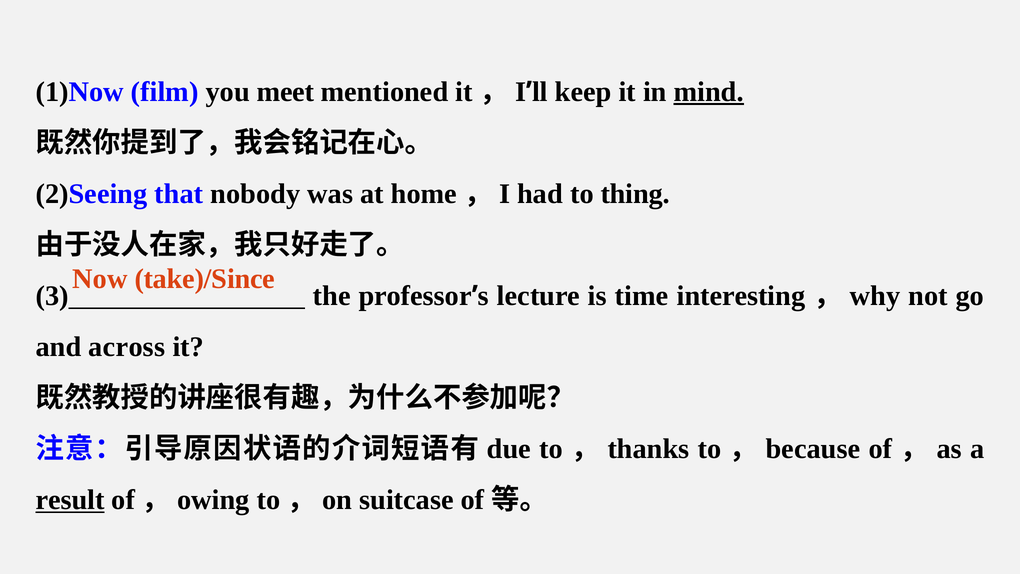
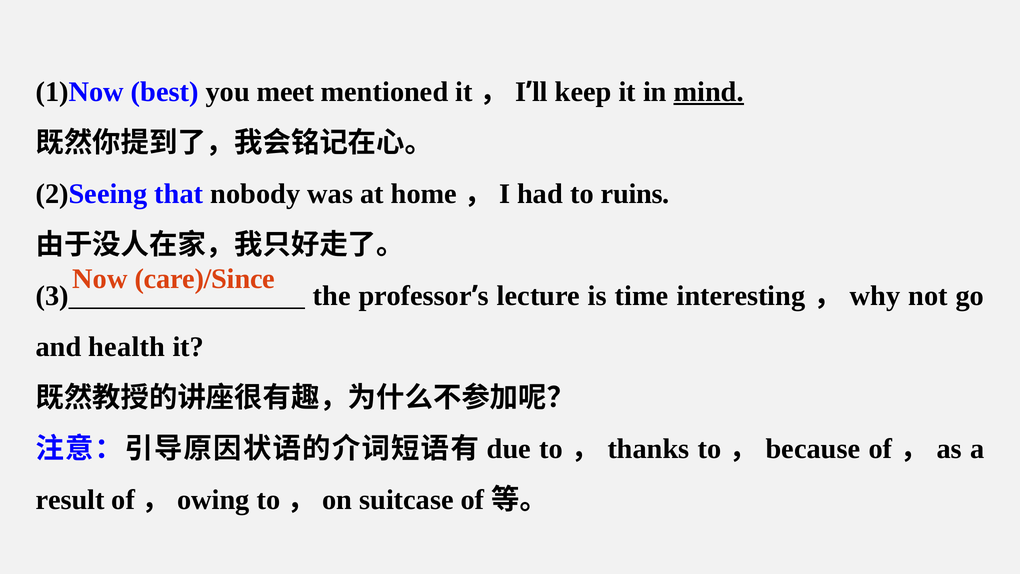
film: film -> best
thing: thing -> ruins
take)/Since: take)/Since -> care)/Since
across: across -> health
result underline: present -> none
